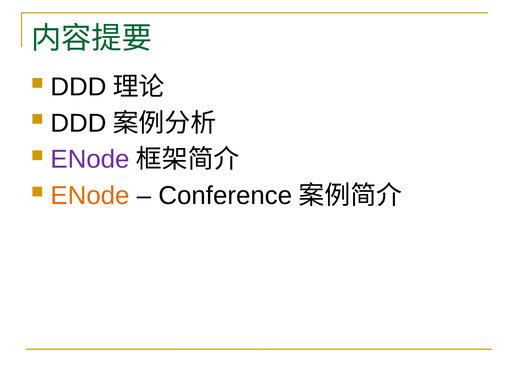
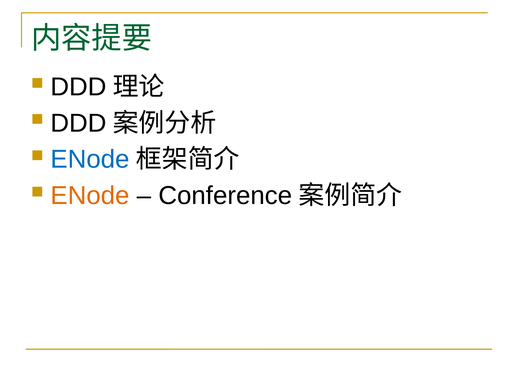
ENode at (90, 160) colour: purple -> blue
